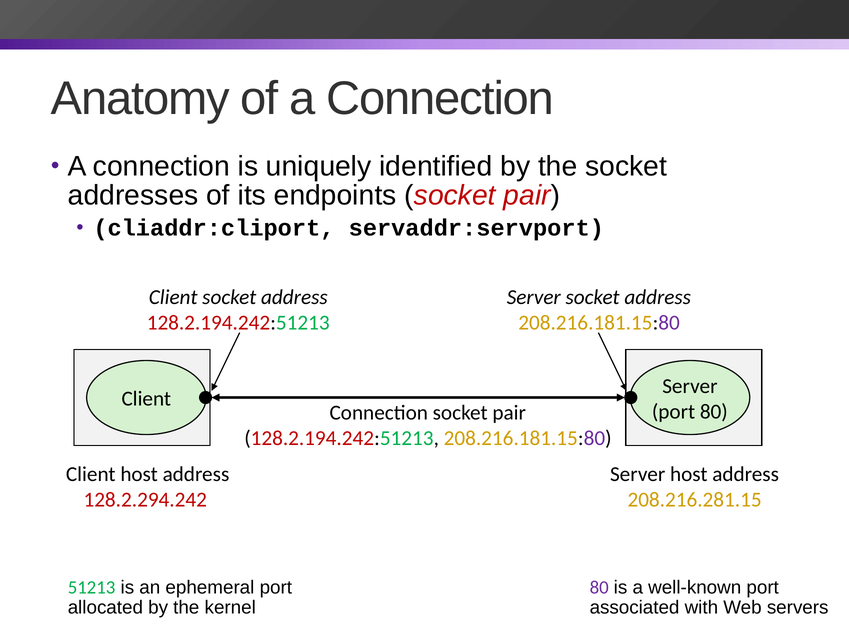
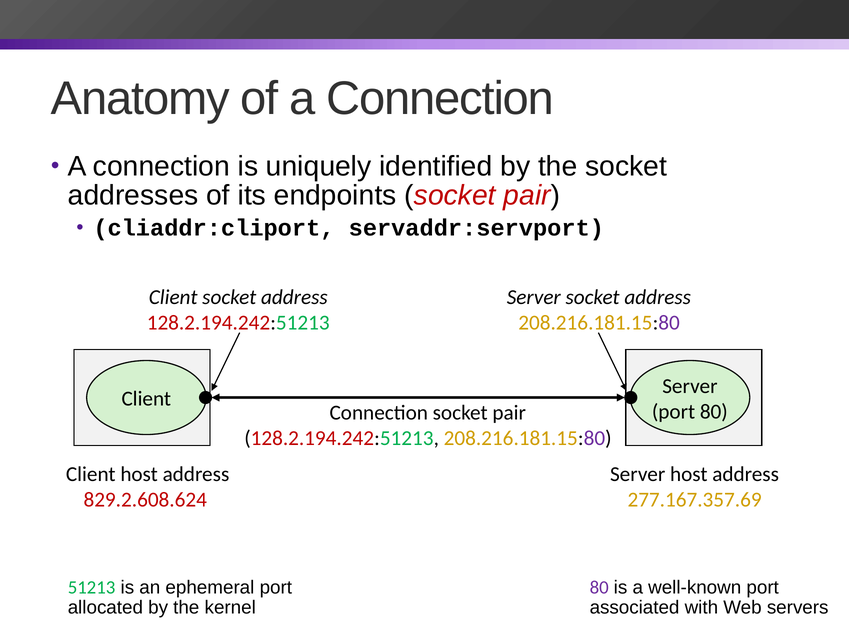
128.2.294.242: 128.2.294.242 -> 829.2.608.624
208.216.281.15: 208.216.281.15 -> 277.167.357.69
